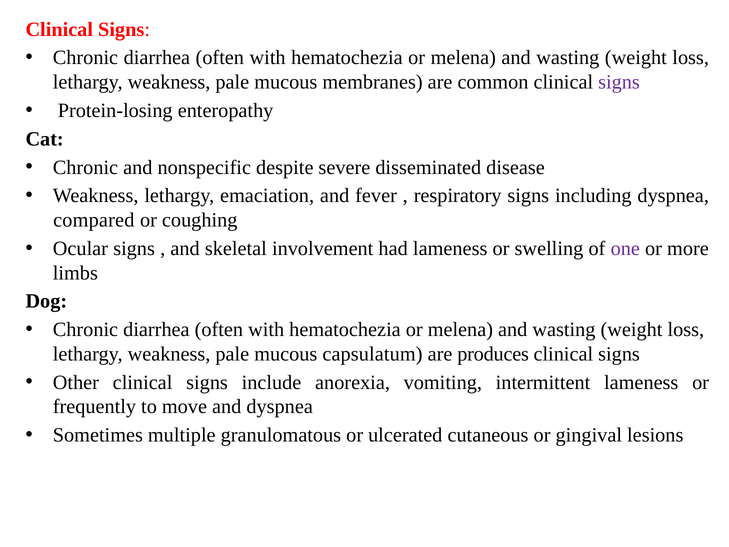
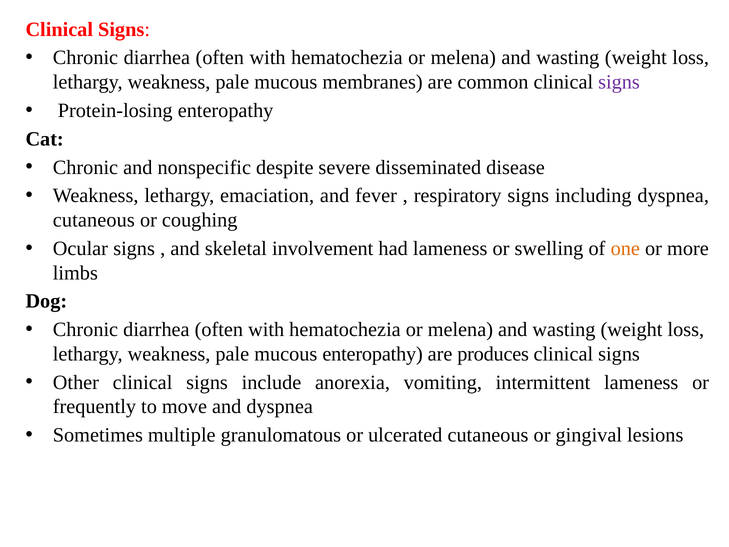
compared at (94, 220): compared -> cutaneous
one colour: purple -> orange
mucous capsulatum: capsulatum -> enteropathy
